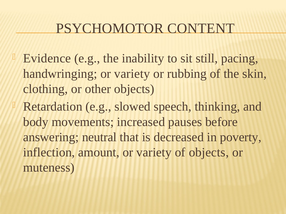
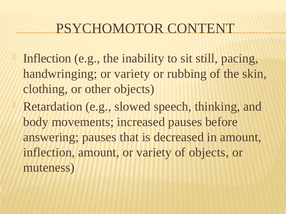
Evidence at (47, 59): Evidence -> Inflection
answering neutral: neutral -> pauses
in poverty: poverty -> amount
